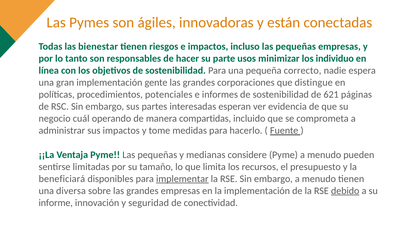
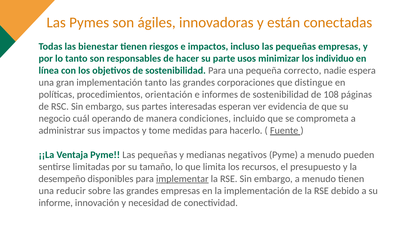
implementación gente: gente -> tanto
potenciales: potenciales -> orientación
621: 621 -> 108
compartidas: compartidas -> condiciones
considere: considere -> negativos
beneficiará: beneficiará -> desempeño
diversa: diversa -> reducir
debido underline: present -> none
seguridad: seguridad -> necesidad
